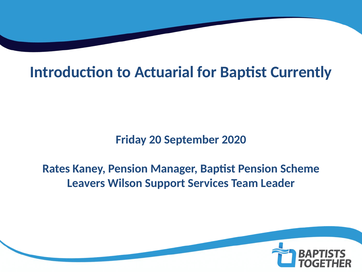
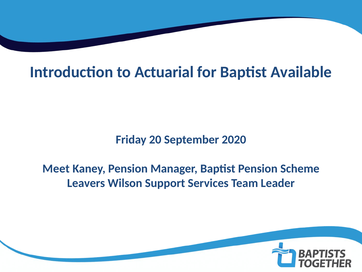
Currently: Currently -> Available
Rates: Rates -> Meet
